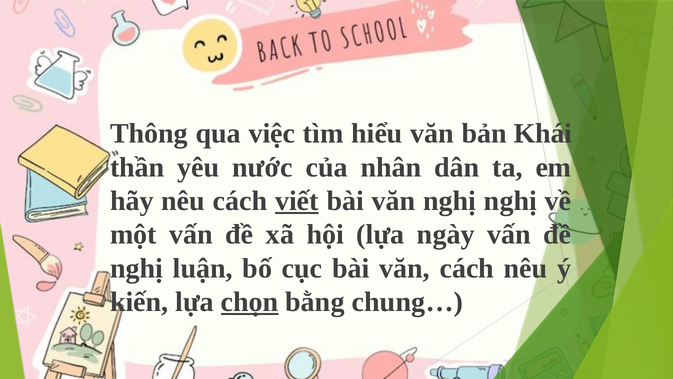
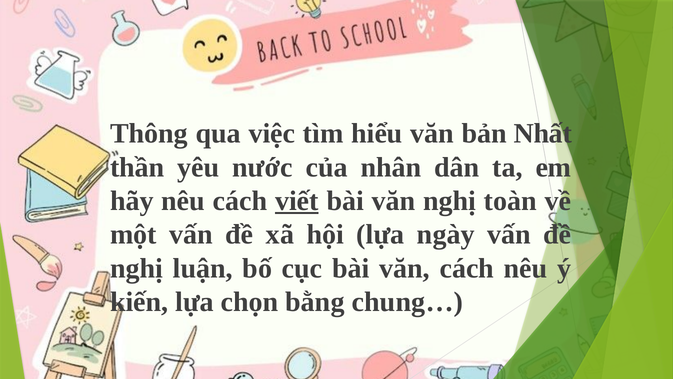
Khái: Khái -> Nhất
nghị nghị: nghị -> toàn
chọn underline: present -> none
